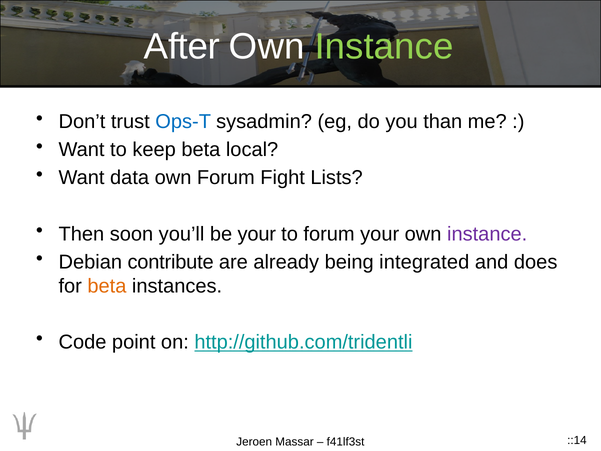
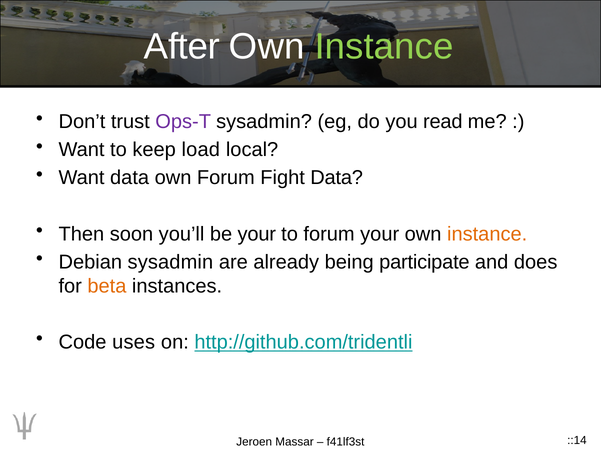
Ops-T colour: blue -> purple
than: than -> read
keep beta: beta -> load
Fight Lists: Lists -> Data
instance at (487, 234) colour: purple -> orange
Debian contribute: contribute -> sysadmin
integrated: integrated -> participate
point: point -> uses
